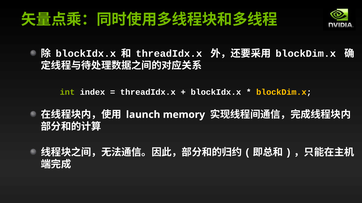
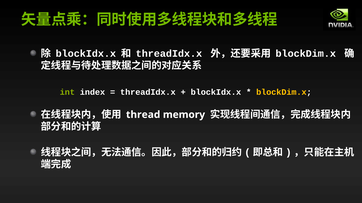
launch: launch -> thread
